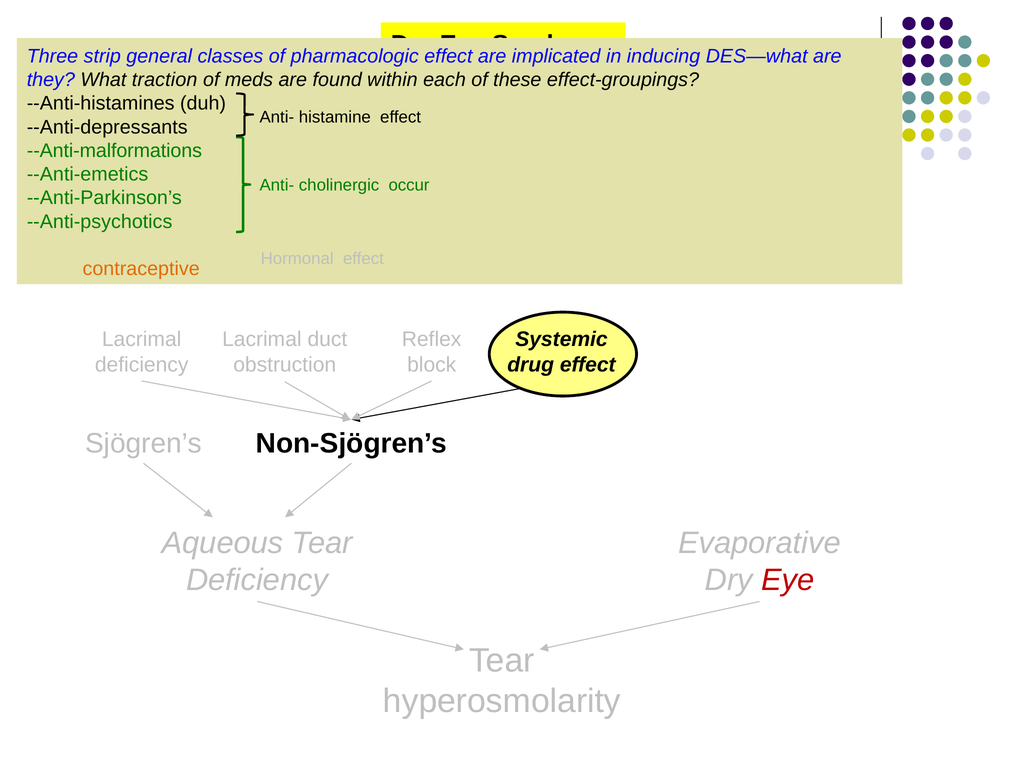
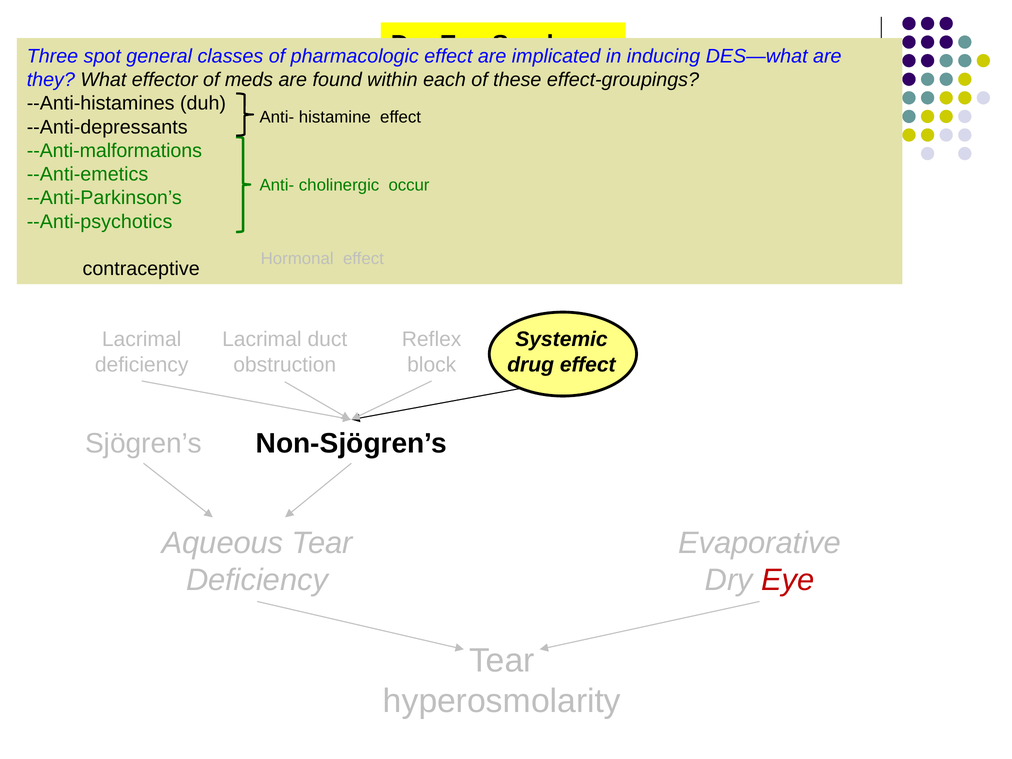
strip: strip -> spot
traction: traction -> effector
contraceptive colour: orange -> black
